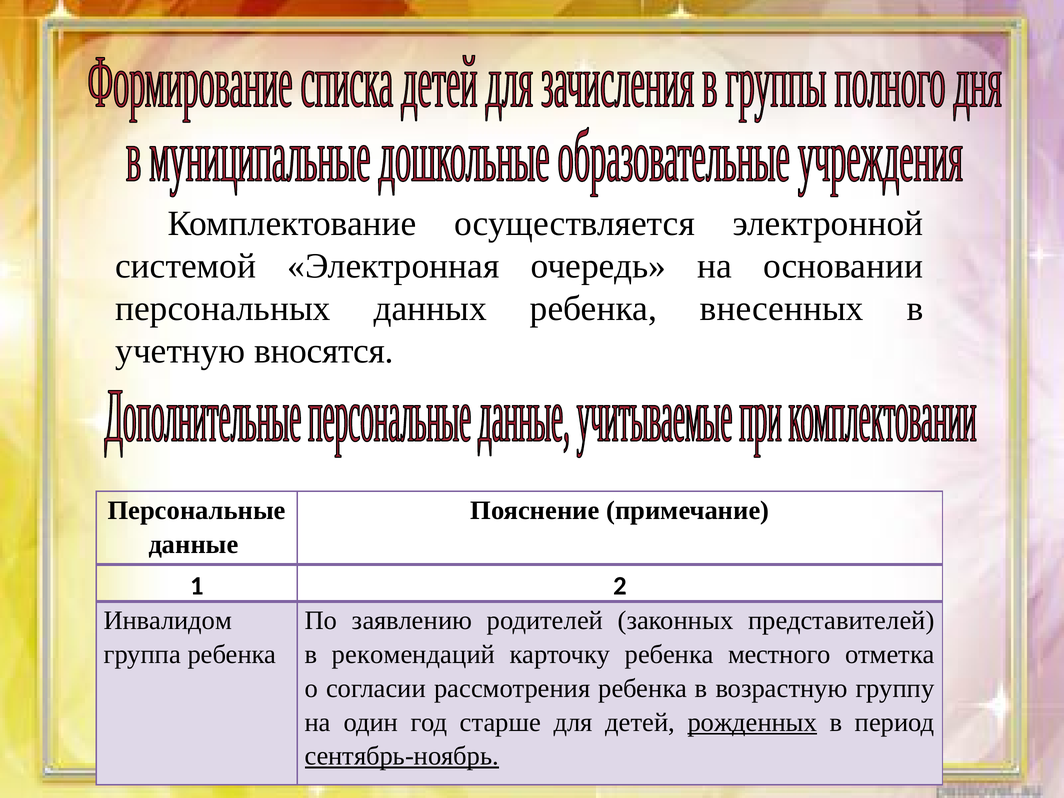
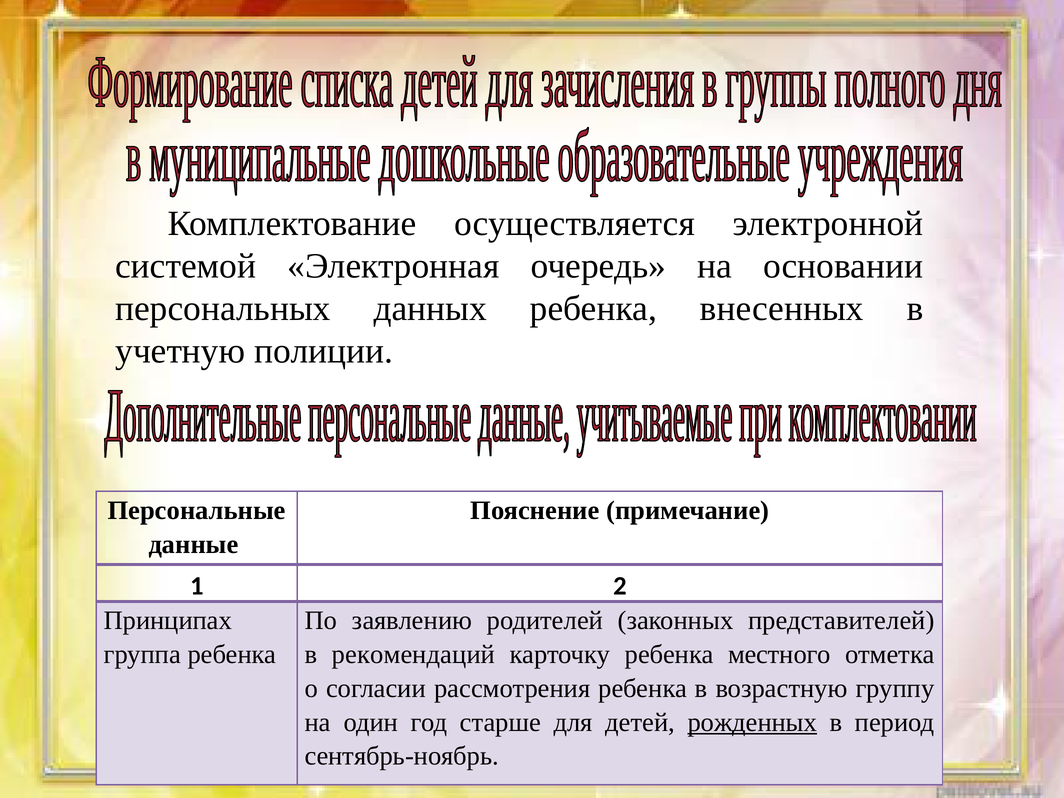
вносятся: вносятся -> полиции
Инвалидом: Инвалидом -> Принципах
сентябрь-ноябрь underline: present -> none
